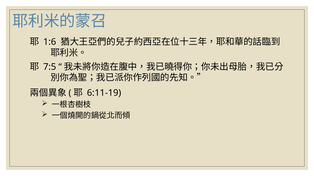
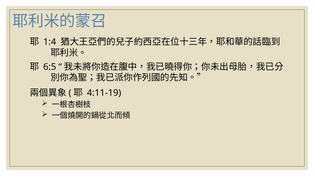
1:6: 1:6 -> 1:4
7:5: 7:5 -> 6:5
6:11-19: 6:11-19 -> 4:11-19
